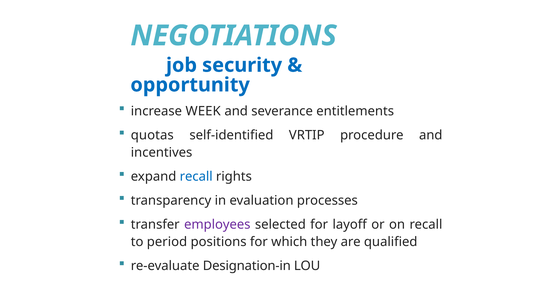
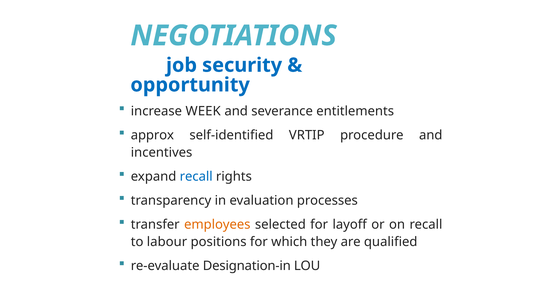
quotas: quotas -> approx
employees colour: purple -> orange
period: period -> labour
